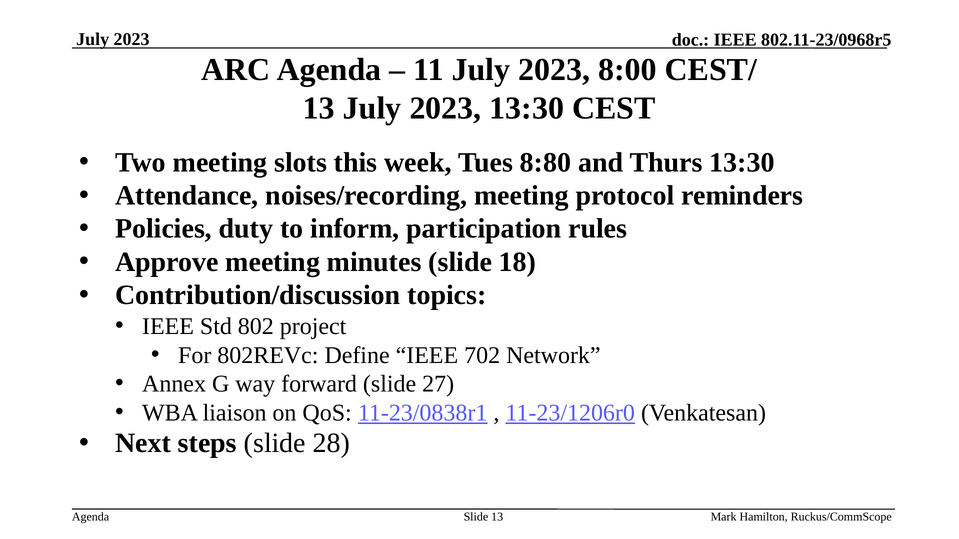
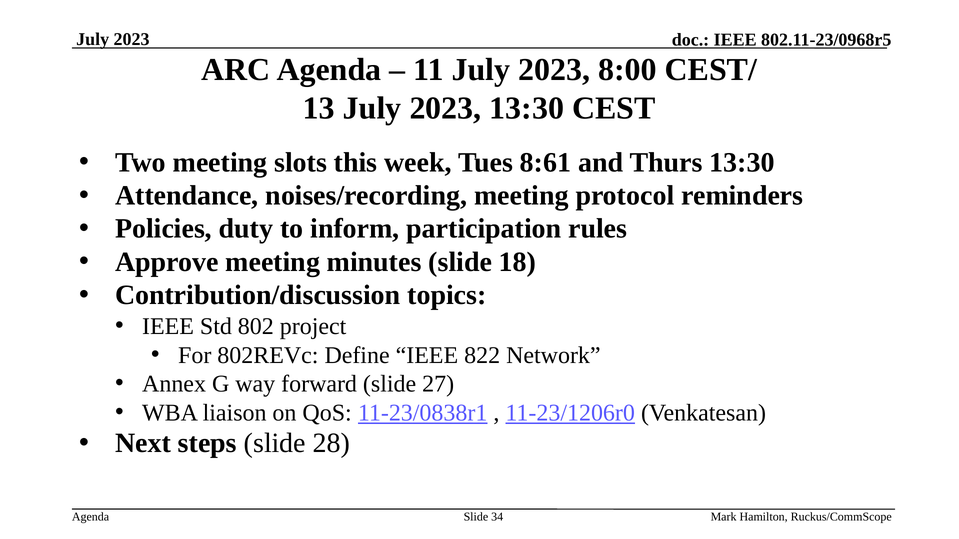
8:80: 8:80 -> 8:61
702: 702 -> 822
Slide 13: 13 -> 34
